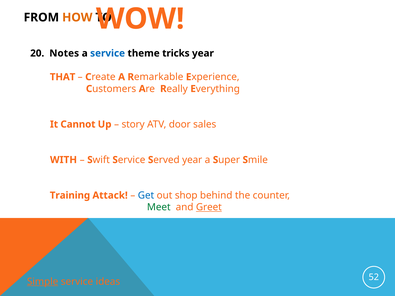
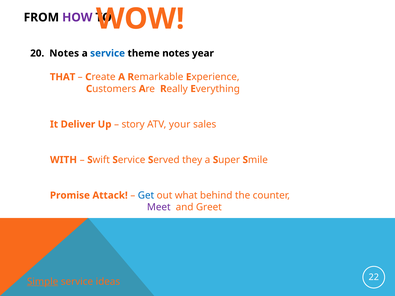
HOW colour: orange -> purple
theme tricks: tricks -> notes
Cannot: Cannot -> Deliver
door: door -> your
year at (192, 160): year -> they
Training: Training -> Promise
shop: shop -> what
Meet colour: green -> purple
Greet underline: present -> none
52: 52 -> 22
